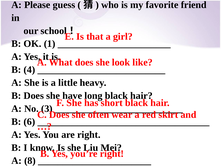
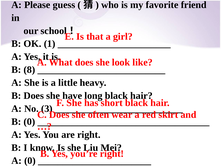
4: 4 -> 8
B 6: 6 -> 0
A 8: 8 -> 0
